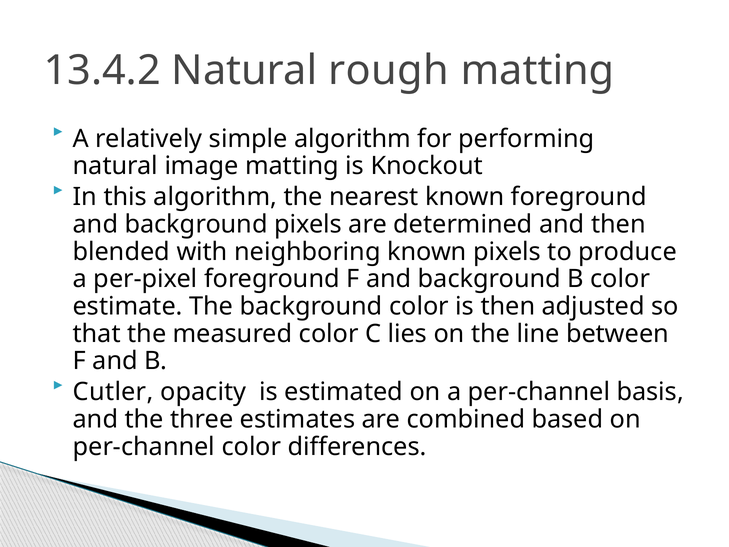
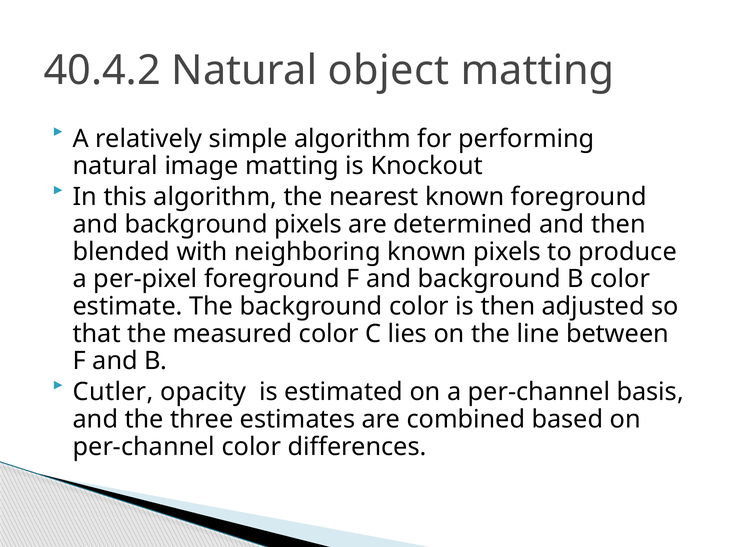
13.4.2: 13.4.2 -> 40.4.2
rough: rough -> object
